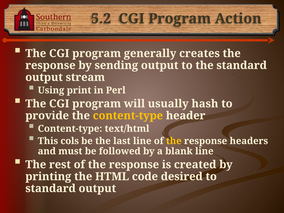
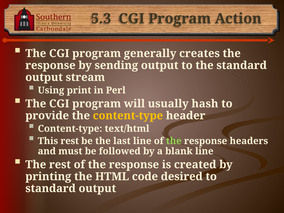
5.2: 5.2 -> 5.3
This cols: cols -> rest
the at (174, 141) colour: yellow -> light green
